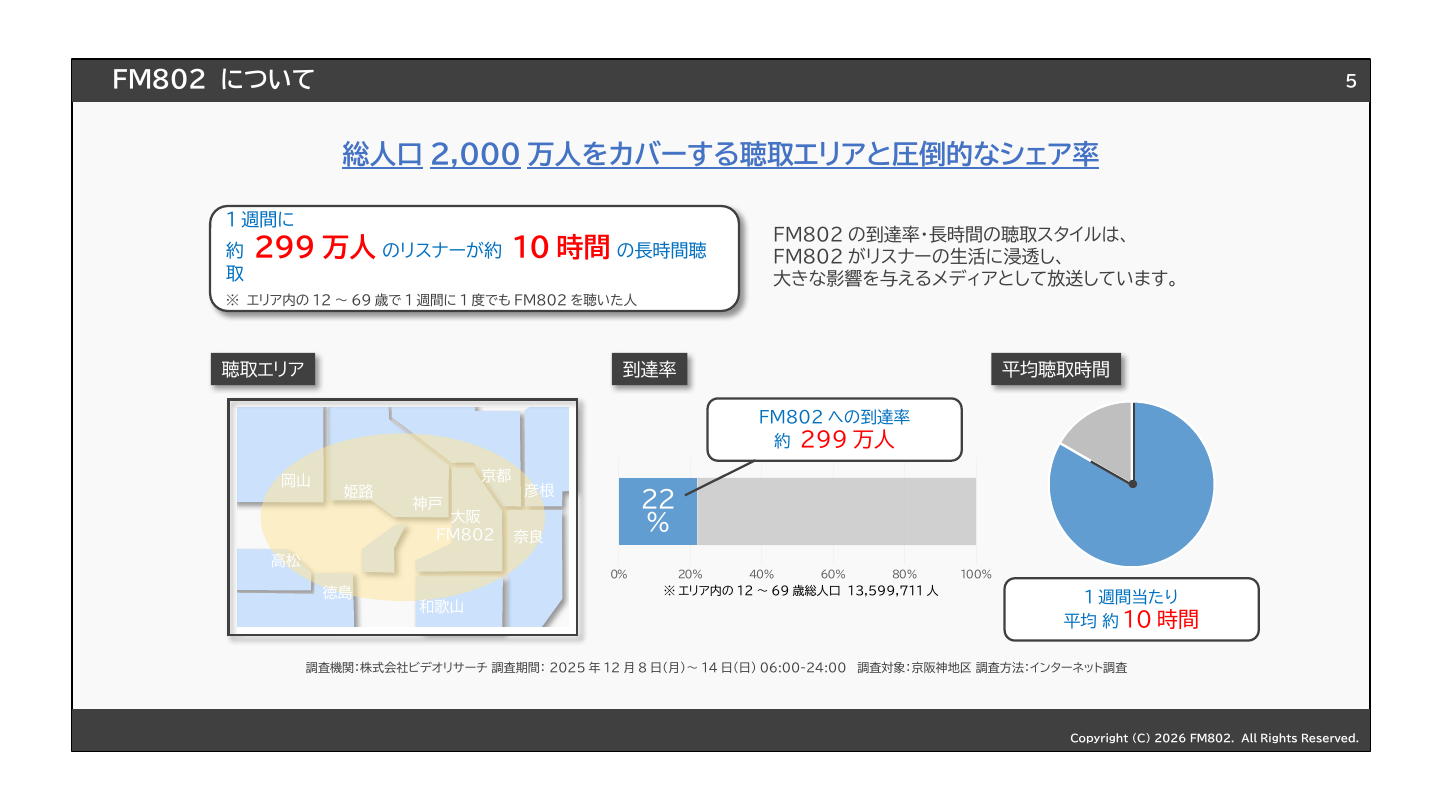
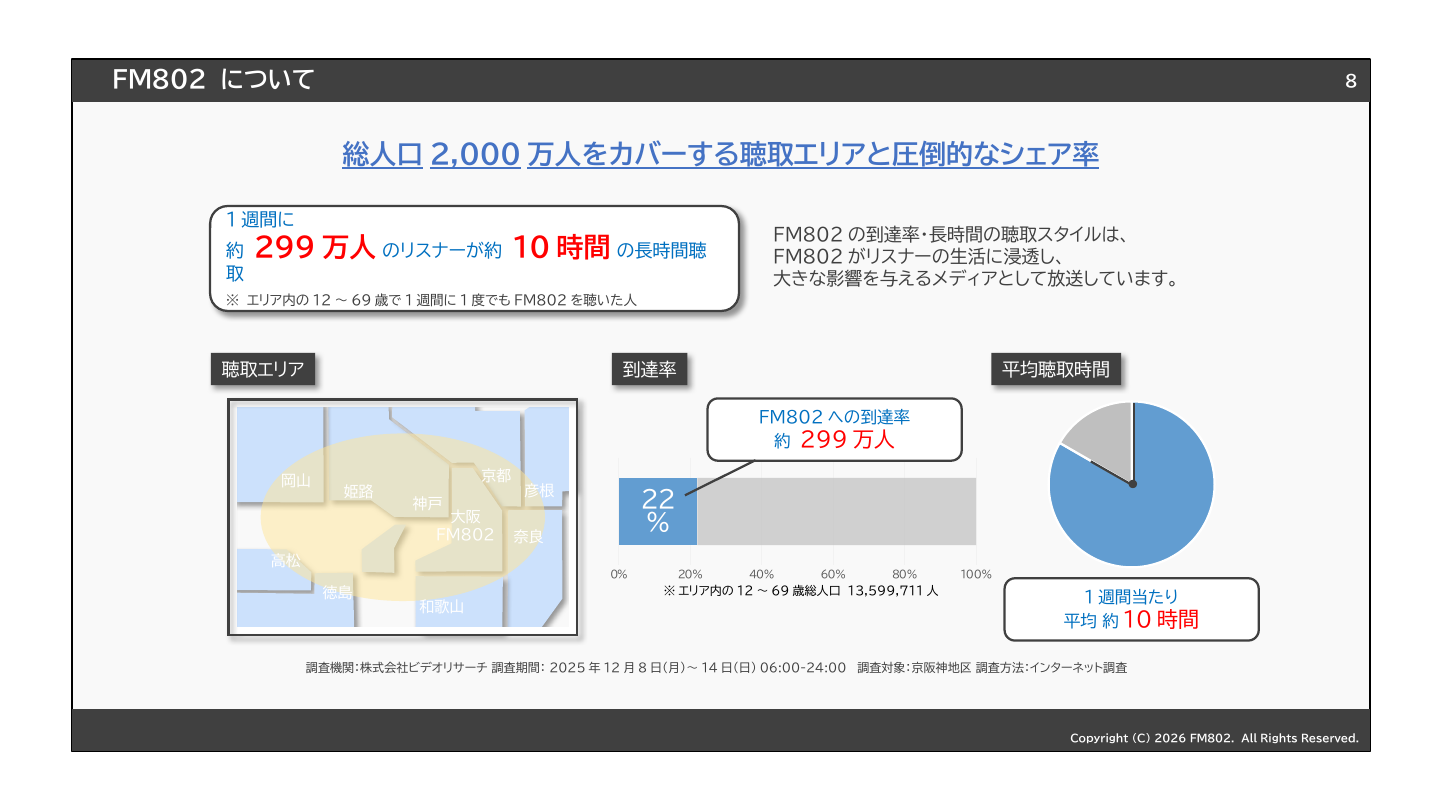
5: 5 -> 8
